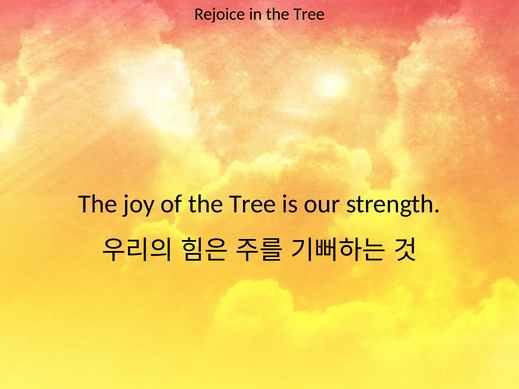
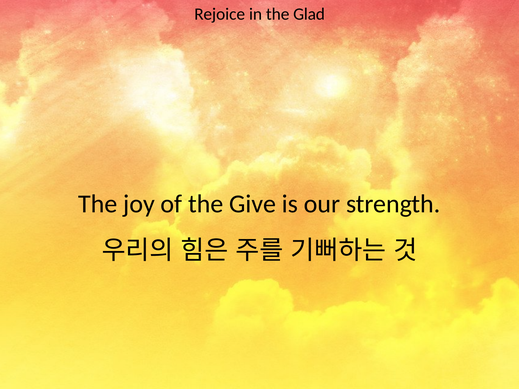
in the Tree: Tree -> Glad
of the Tree: Tree -> Give
